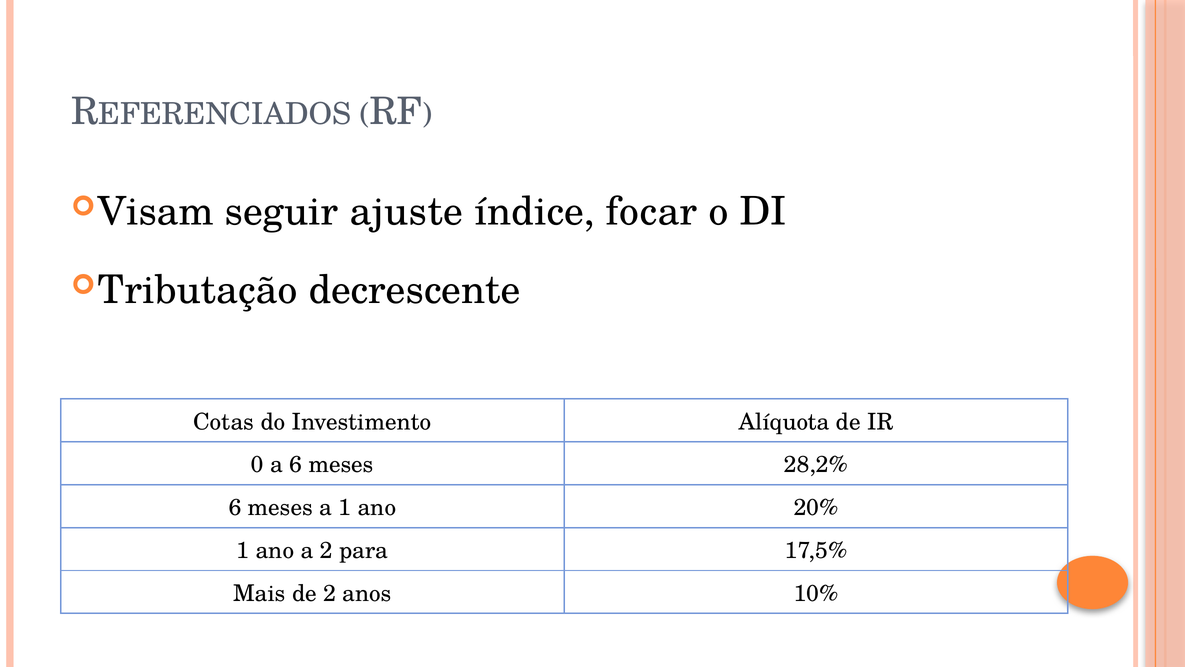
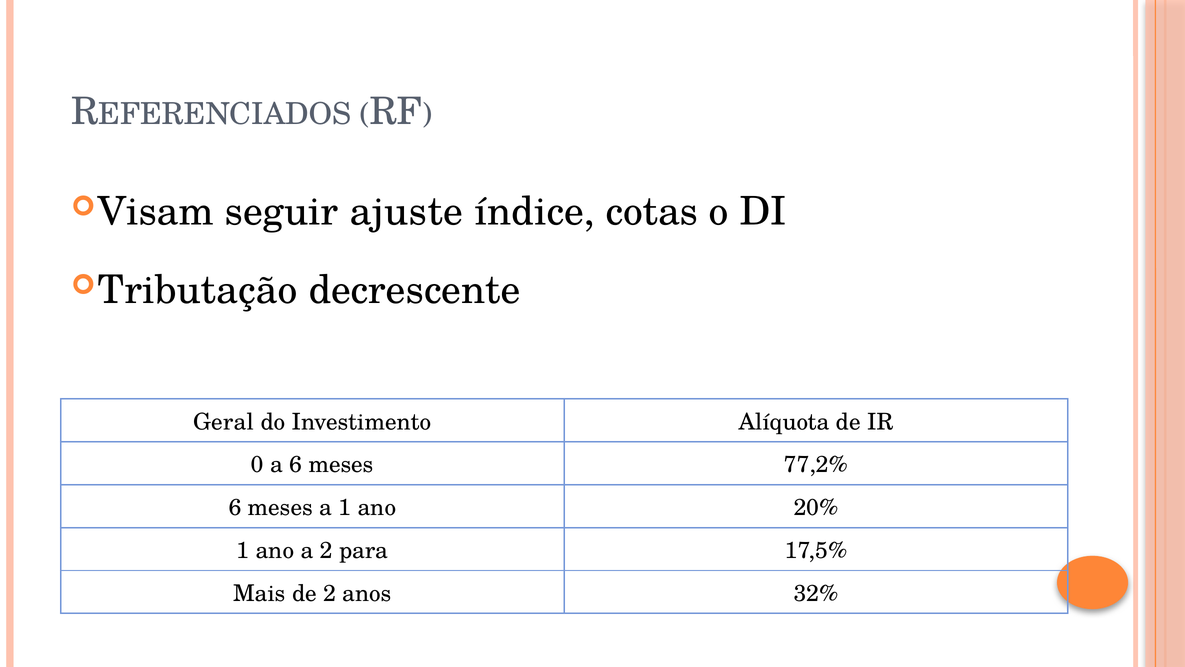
focar: focar -> cotas
Cotas: Cotas -> Geral
28,2%: 28,2% -> 77,2%
10%: 10% -> 32%
